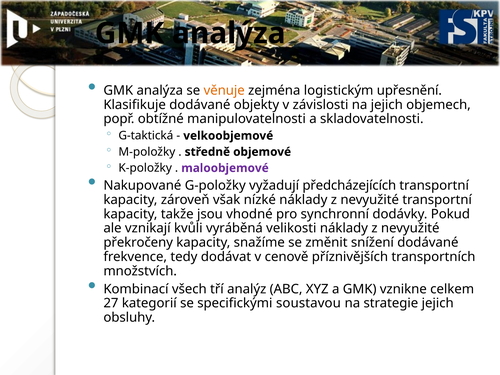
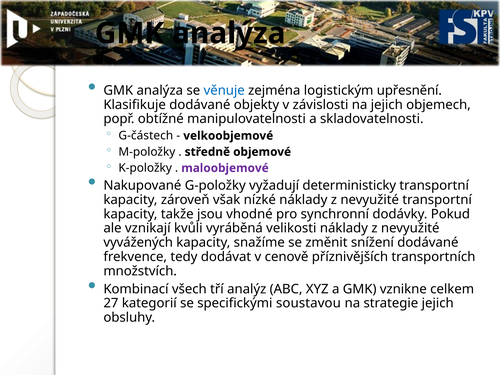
věnuje colour: orange -> blue
G-taktická: G-taktická -> G-částech
předcházejících: předcházejících -> deterministicky
překročeny: překročeny -> vyvážených
